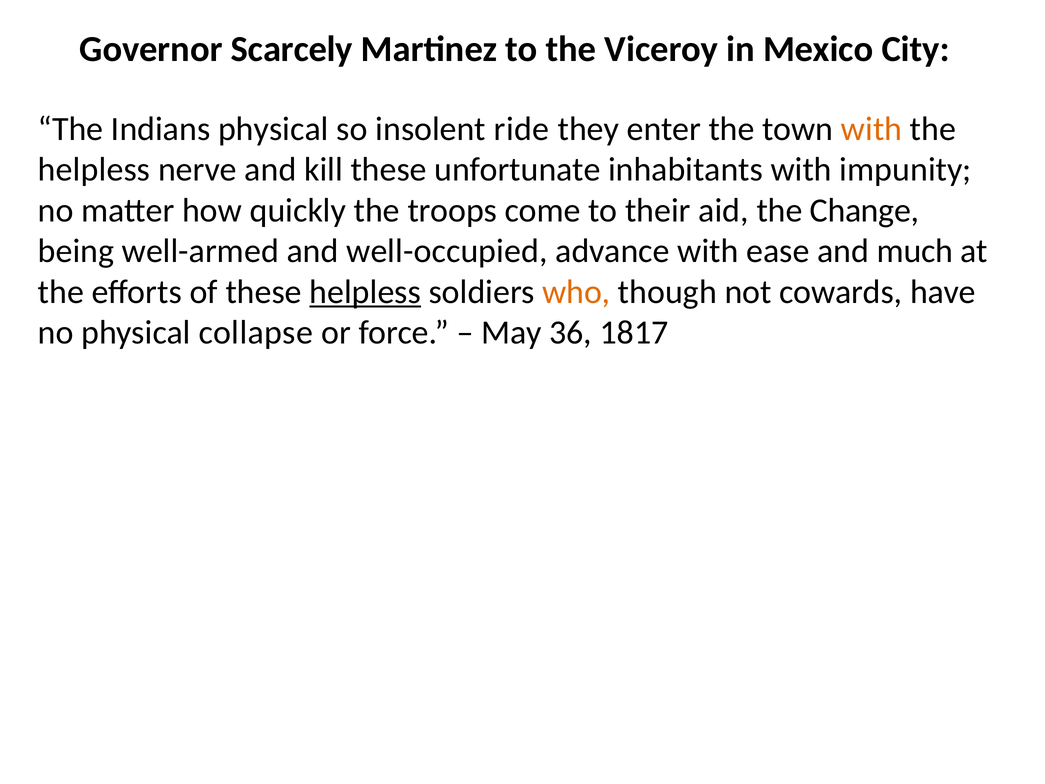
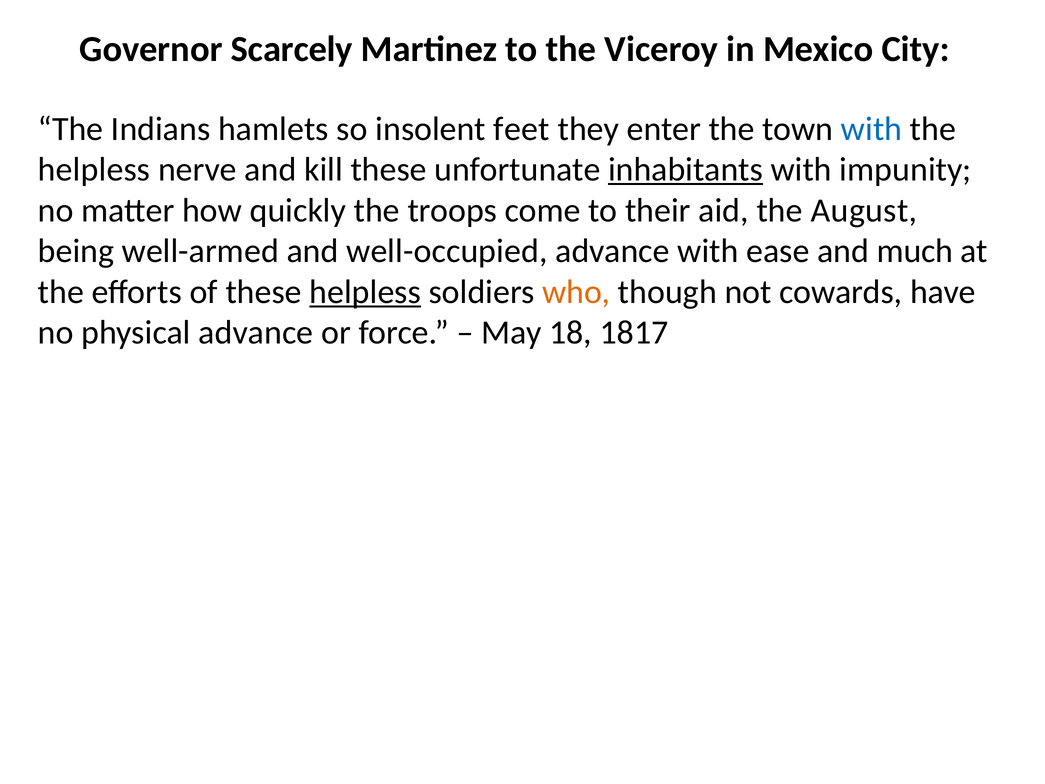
Indians physical: physical -> hamlets
ride: ride -> feet
with at (872, 129) colour: orange -> blue
inhabitants underline: none -> present
Change: Change -> August
physical collapse: collapse -> advance
36: 36 -> 18
